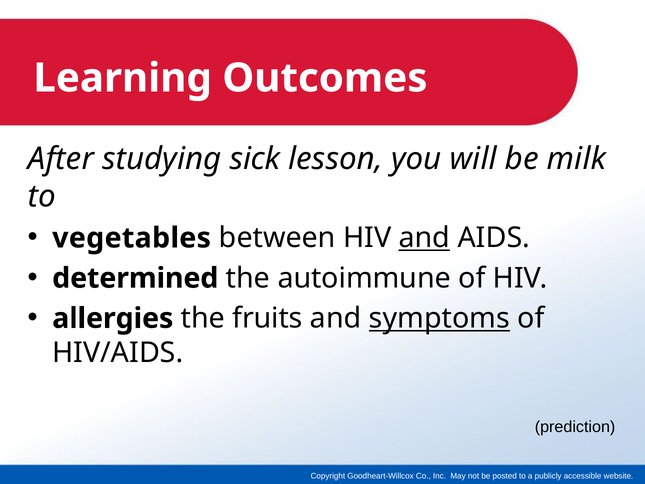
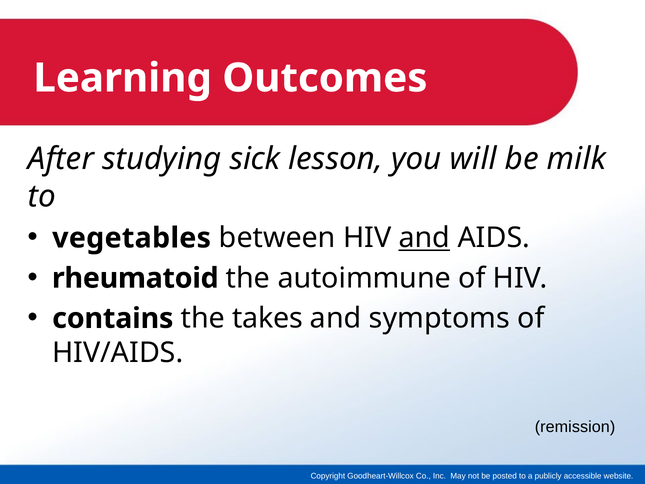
determined: determined -> rheumatoid
allergies: allergies -> contains
fruits: fruits -> takes
symptoms underline: present -> none
prediction: prediction -> remission
